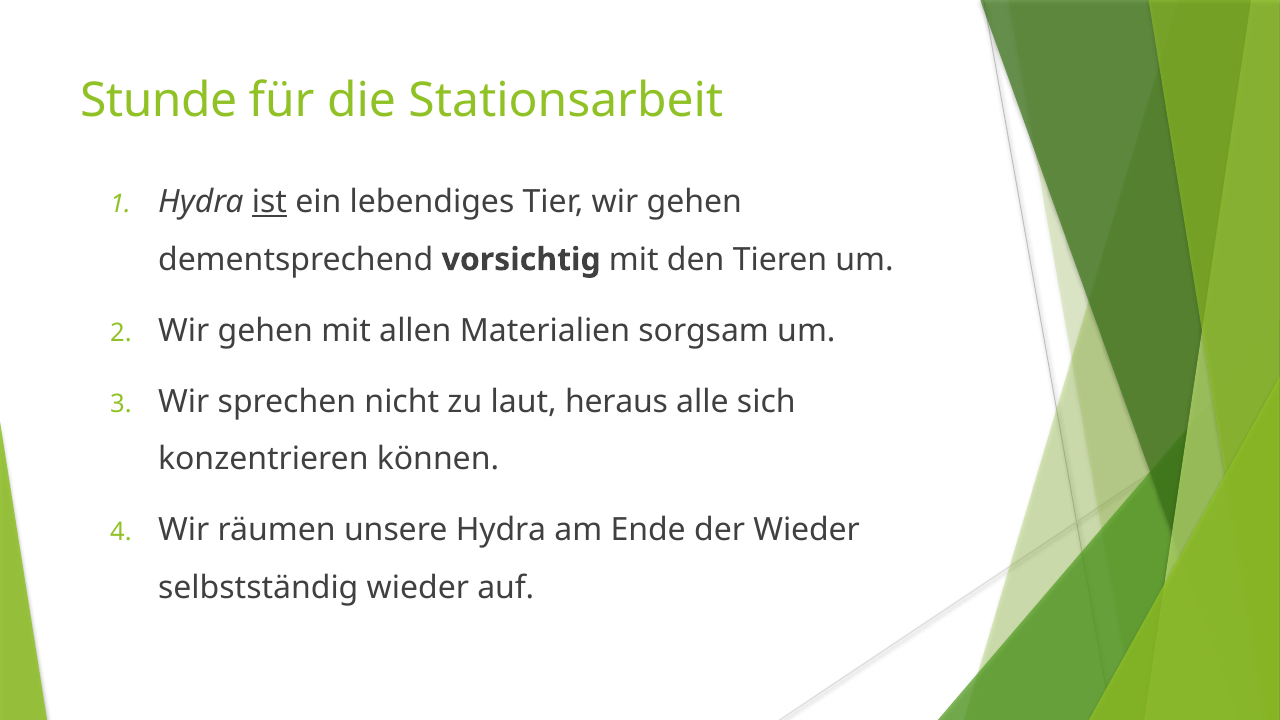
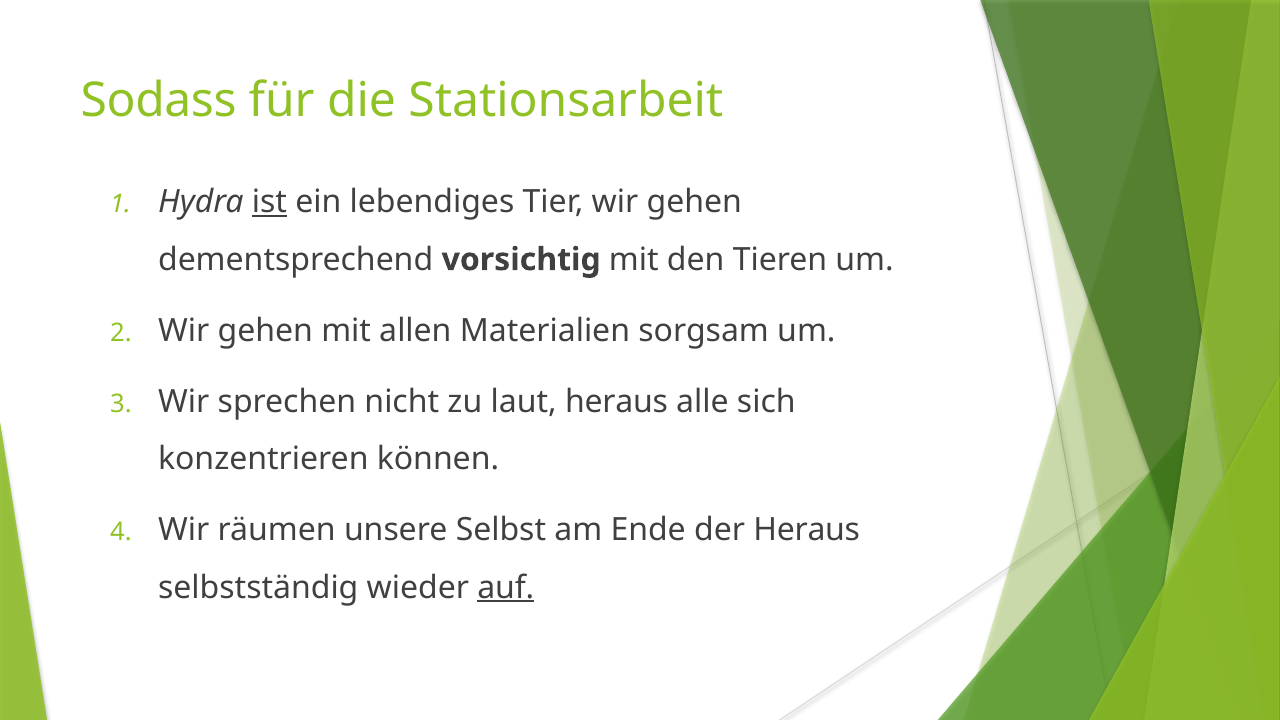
Stunde: Stunde -> Sodass
unsere Hydra: Hydra -> Selbst
der Wieder: Wieder -> Heraus
auf underline: none -> present
